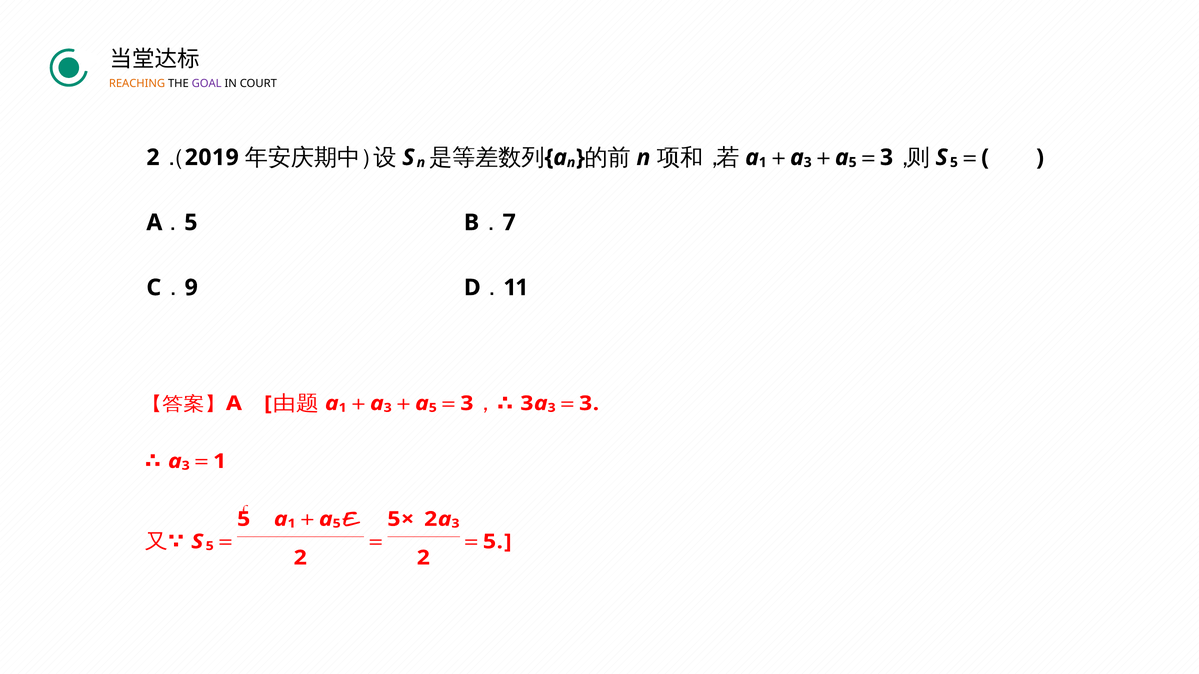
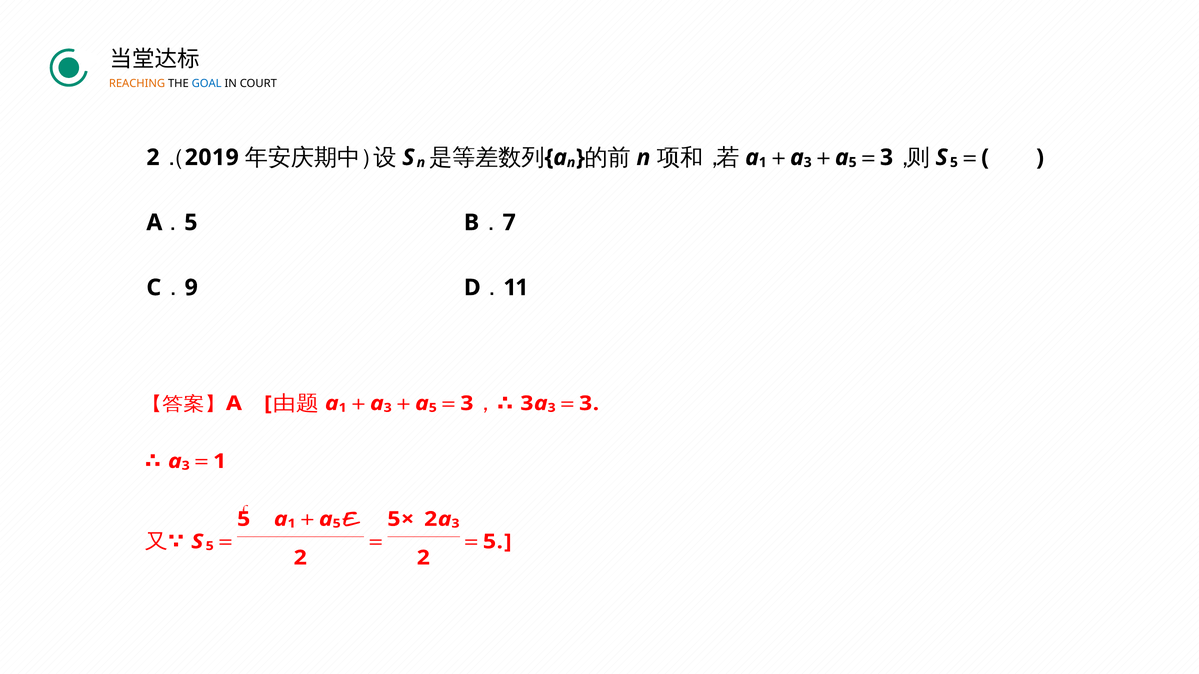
GOAL colour: purple -> blue
